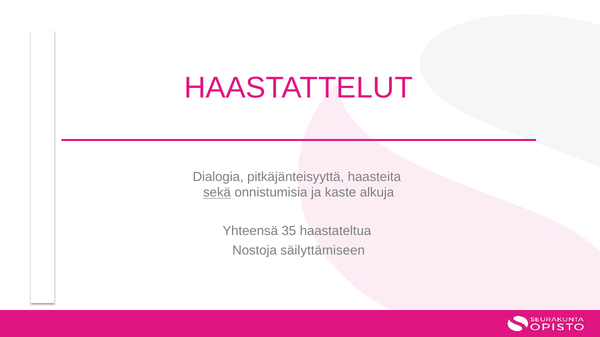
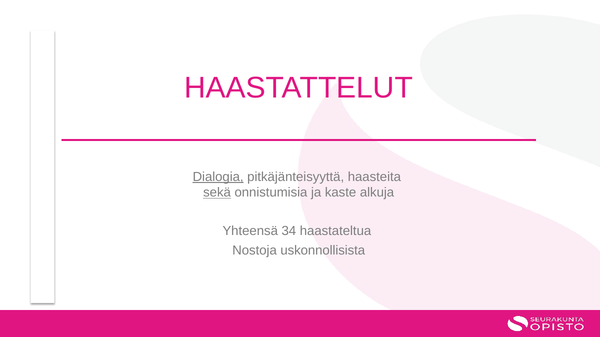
Dialogia underline: none -> present
35: 35 -> 34
säilyttämiseen: säilyttämiseen -> uskonnollisista
